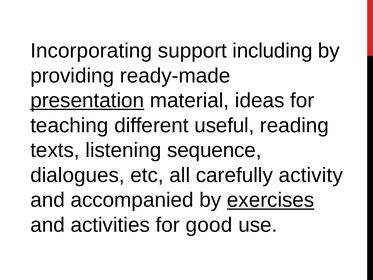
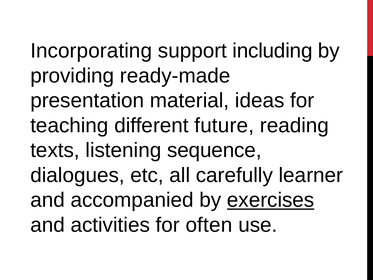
presentation underline: present -> none
useful: useful -> future
activity: activity -> learner
good: good -> often
